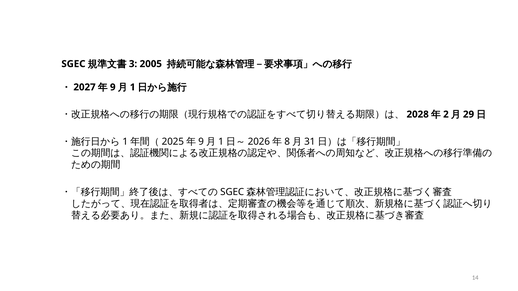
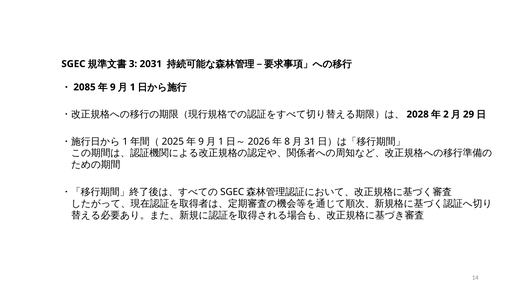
2005: 2005 -> 2031
2027: 2027 -> 2085
